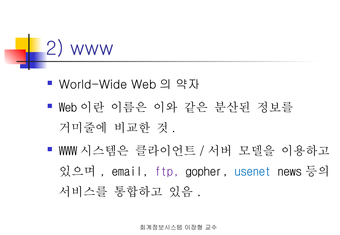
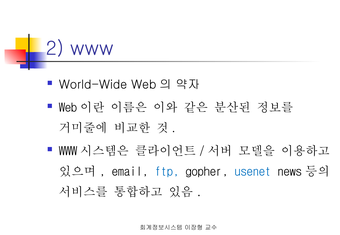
ftp colour: purple -> blue
